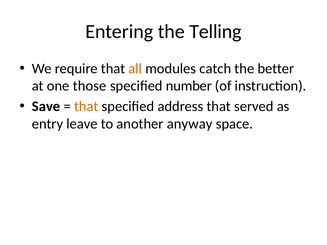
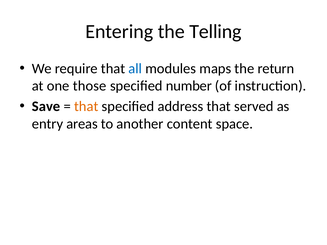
all colour: orange -> blue
catch: catch -> maps
better: better -> return
leave: leave -> areas
anyway: anyway -> content
